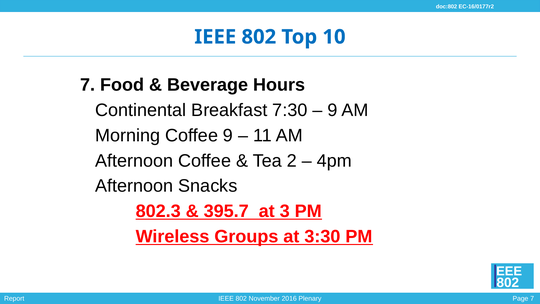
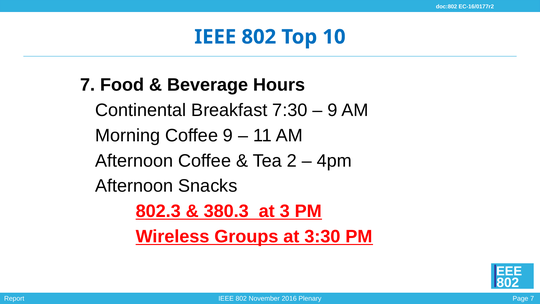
395.7: 395.7 -> 380.3
